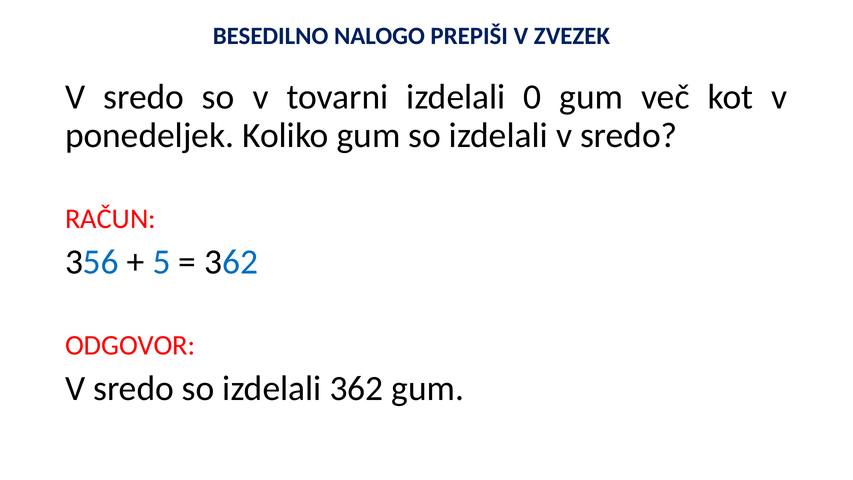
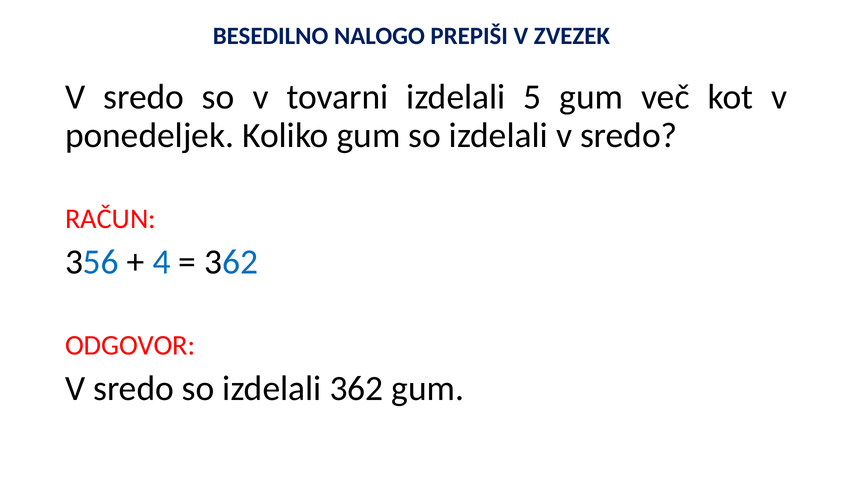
0: 0 -> 5
5: 5 -> 4
